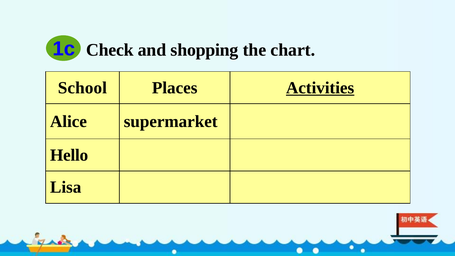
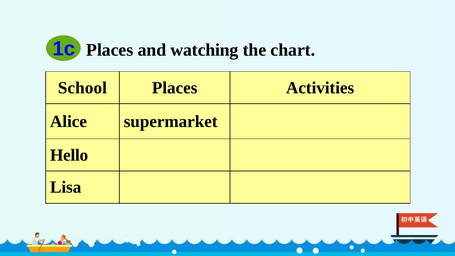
1c Check: Check -> Places
shopping: shopping -> watching
Activities underline: present -> none
